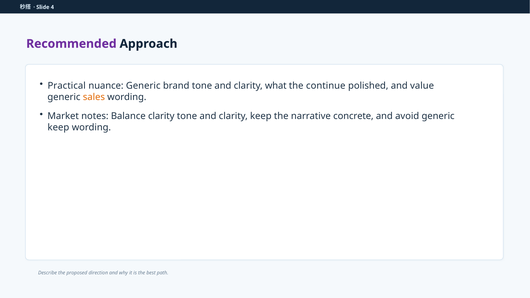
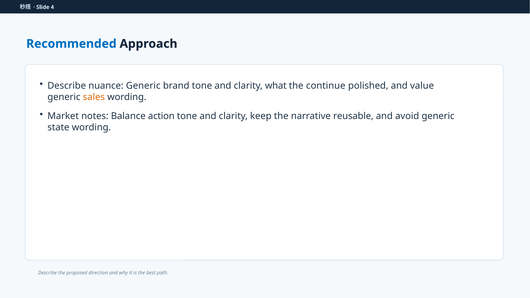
Recommended colour: purple -> blue
Practical at (67, 86): Practical -> Describe
Balance clarity: clarity -> action
concrete: concrete -> reusable
keep at (58, 127): keep -> state
